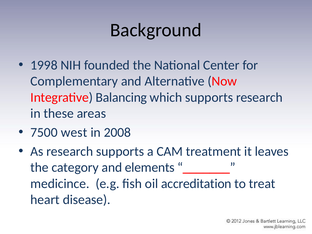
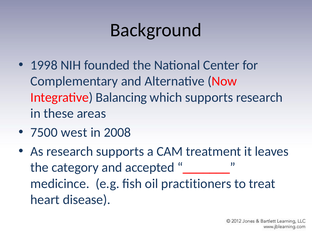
elements: elements -> accepted
accreditation: accreditation -> practitioners
